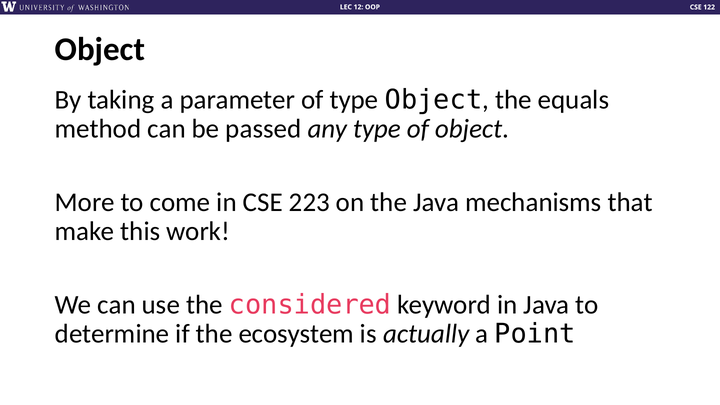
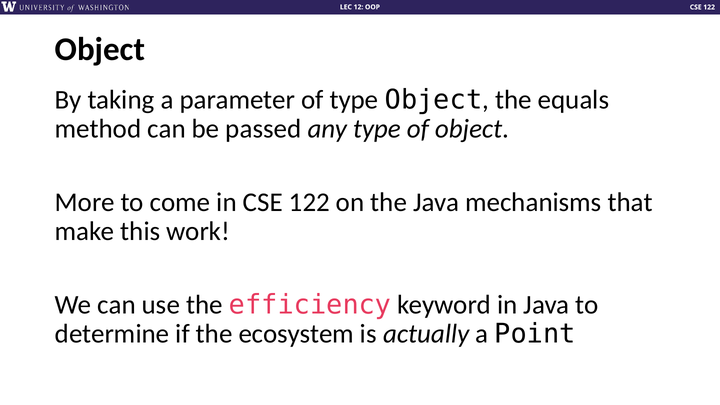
in CSE 223: 223 -> 122
considered: considered -> efficiency
